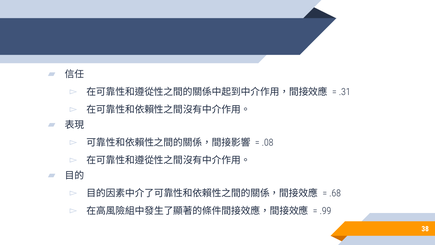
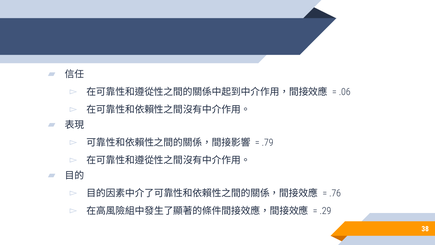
.31: .31 -> .06
.08: .08 -> .79
.68: .68 -> .76
.99: .99 -> .29
